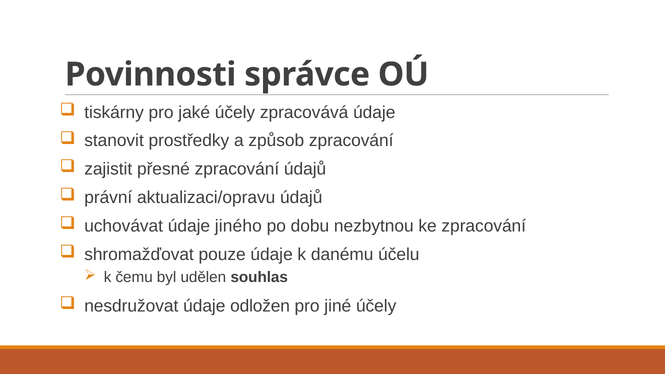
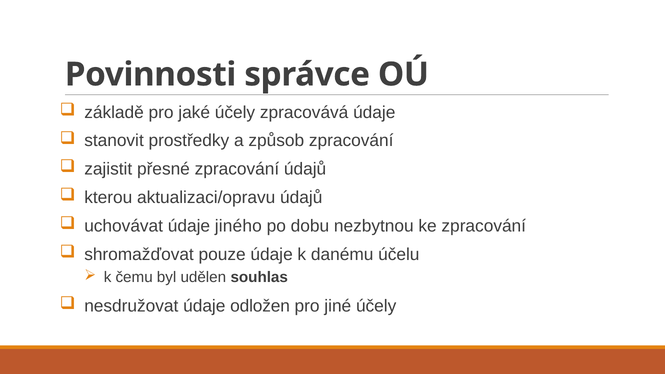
tiskárny: tiskárny -> základě
právní: právní -> kterou
